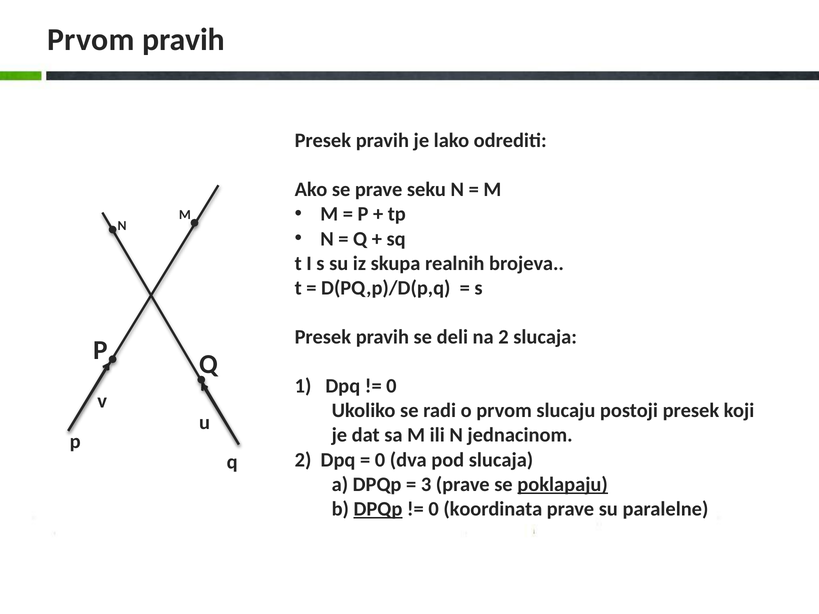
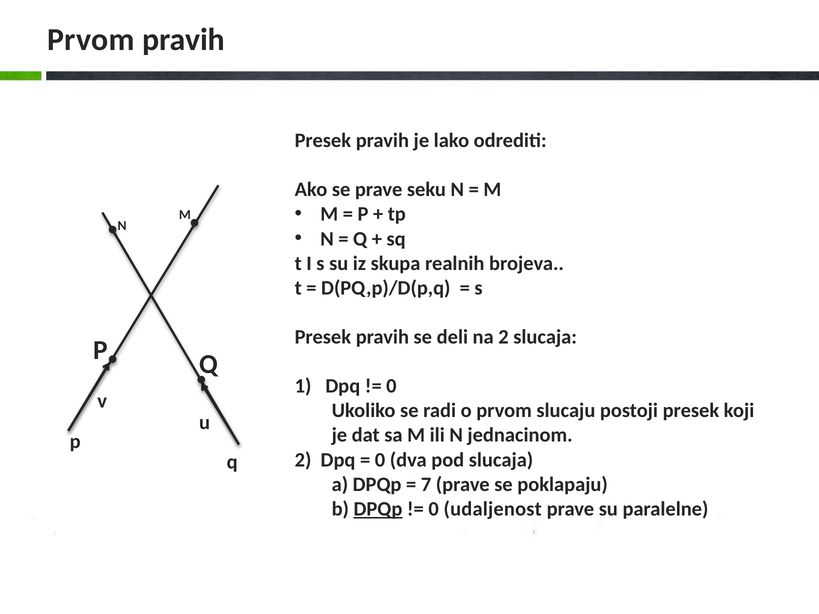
3: 3 -> 7
poklapaju underline: present -> none
koordinata: koordinata -> udaljenost
